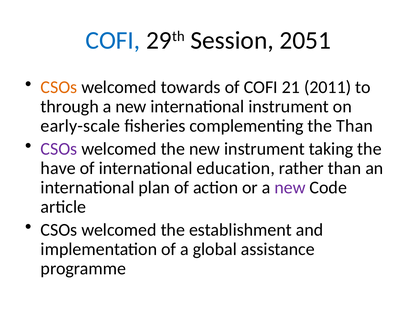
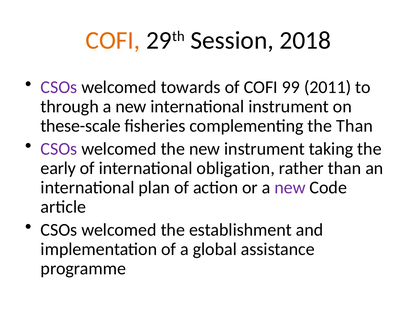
COFI at (113, 40) colour: blue -> orange
2051: 2051 -> 2018
CSOs at (59, 87) colour: orange -> purple
21: 21 -> 99
early-scale: early-scale -> these-scale
have: have -> early
education: education -> obligation
